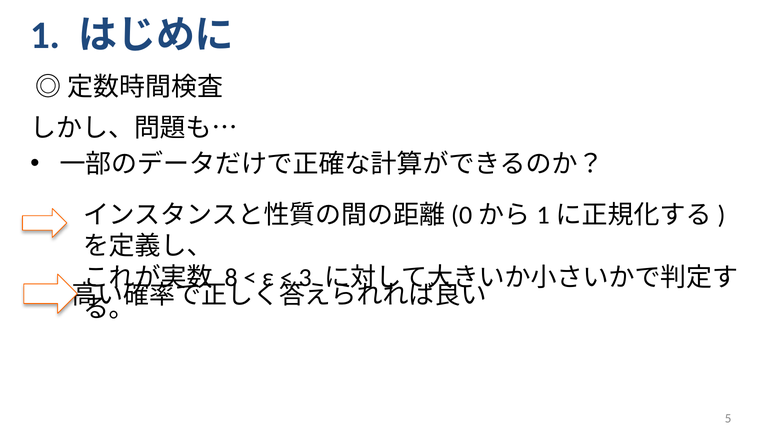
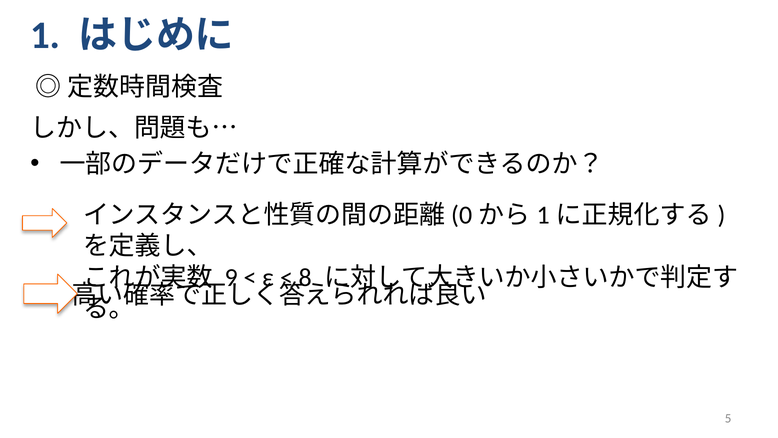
8: 8 -> 9
3: 3 -> 8
